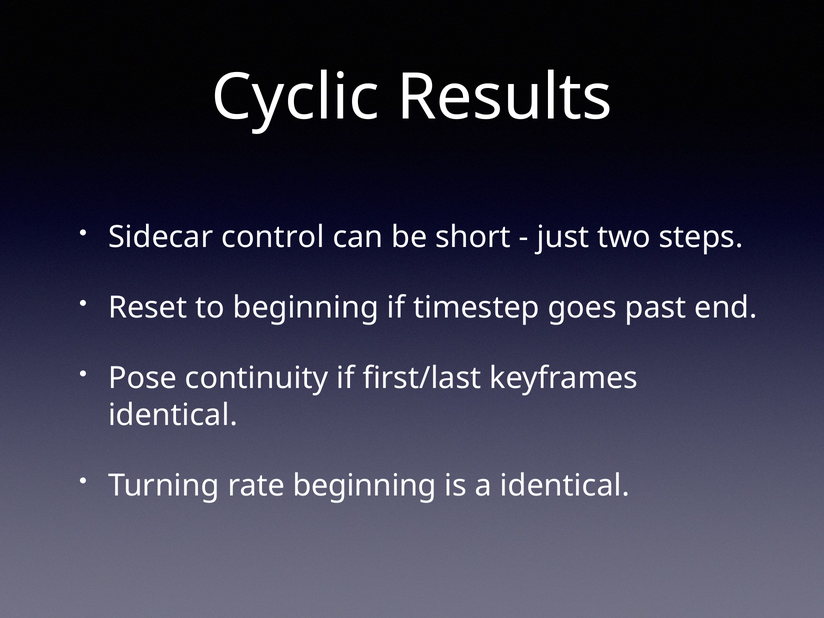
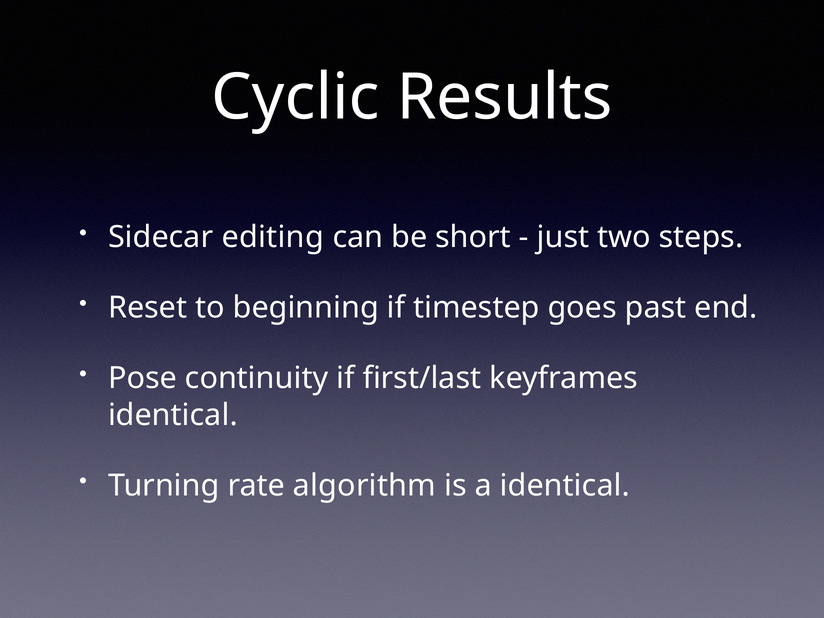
control: control -> editing
rate beginning: beginning -> algorithm
